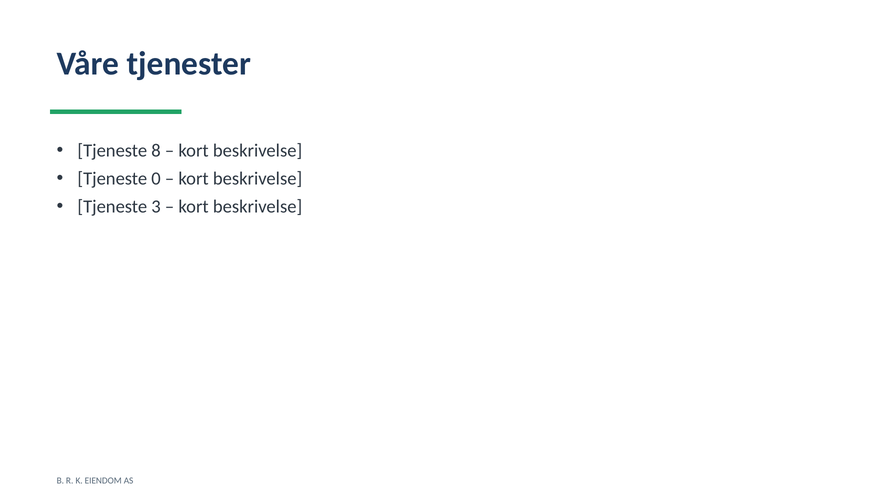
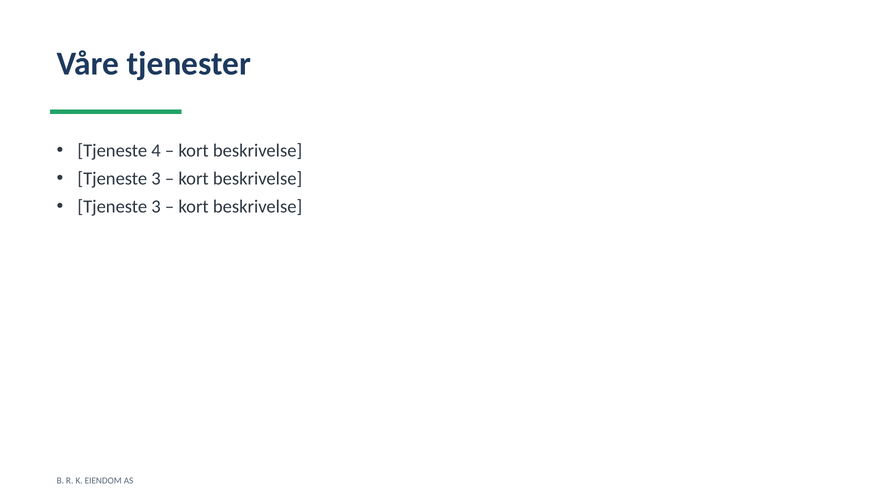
8: 8 -> 4
0 at (156, 179): 0 -> 3
